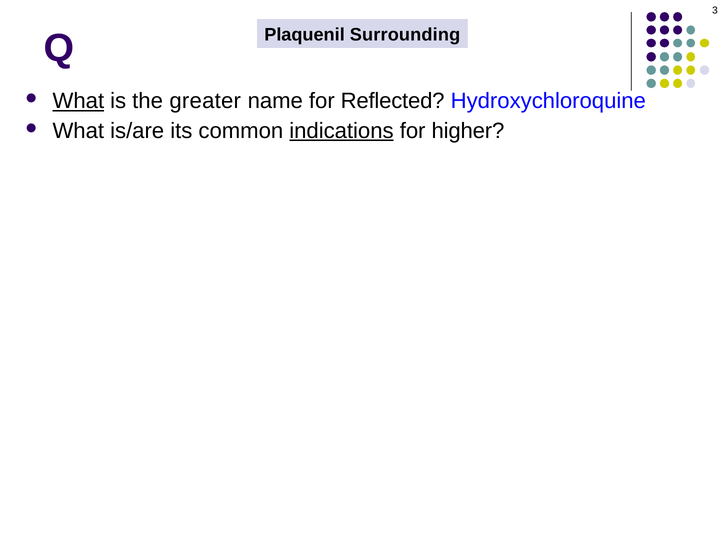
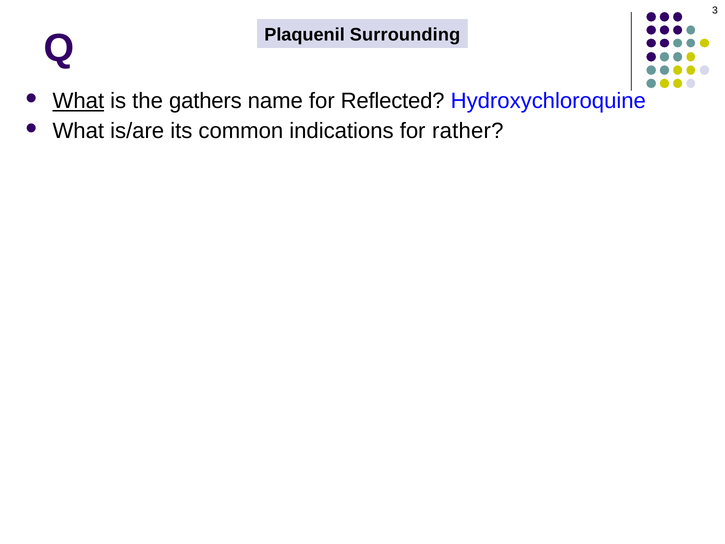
greater: greater -> gathers
indications underline: present -> none
higher: higher -> rather
